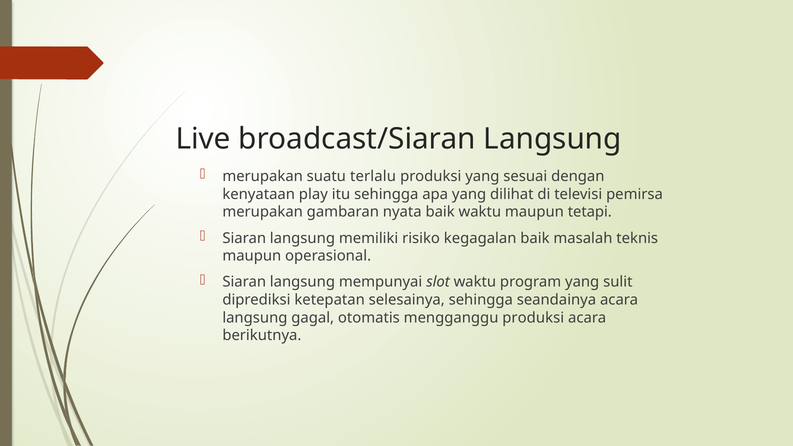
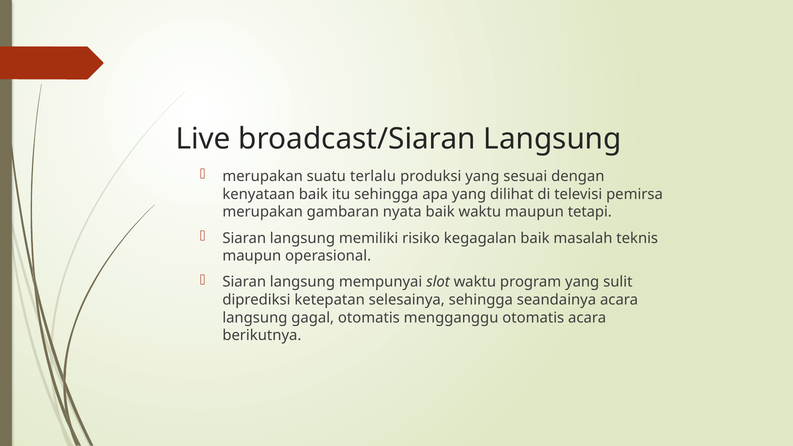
kenyataan play: play -> baik
mengganggu produksi: produksi -> otomatis
